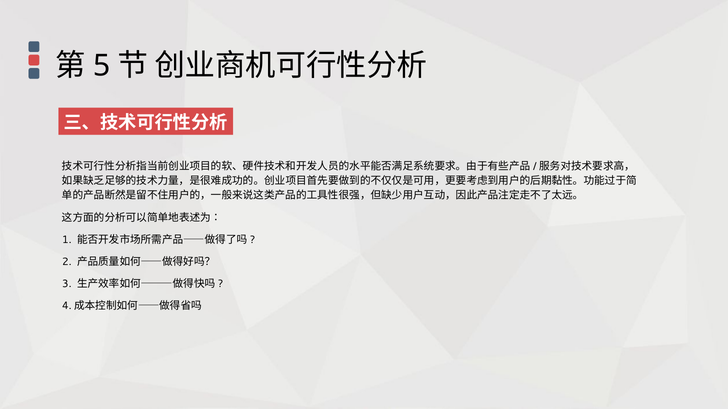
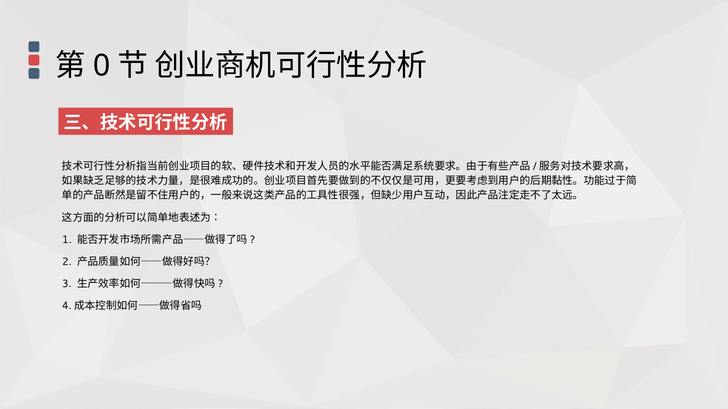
5: 5 -> 0
